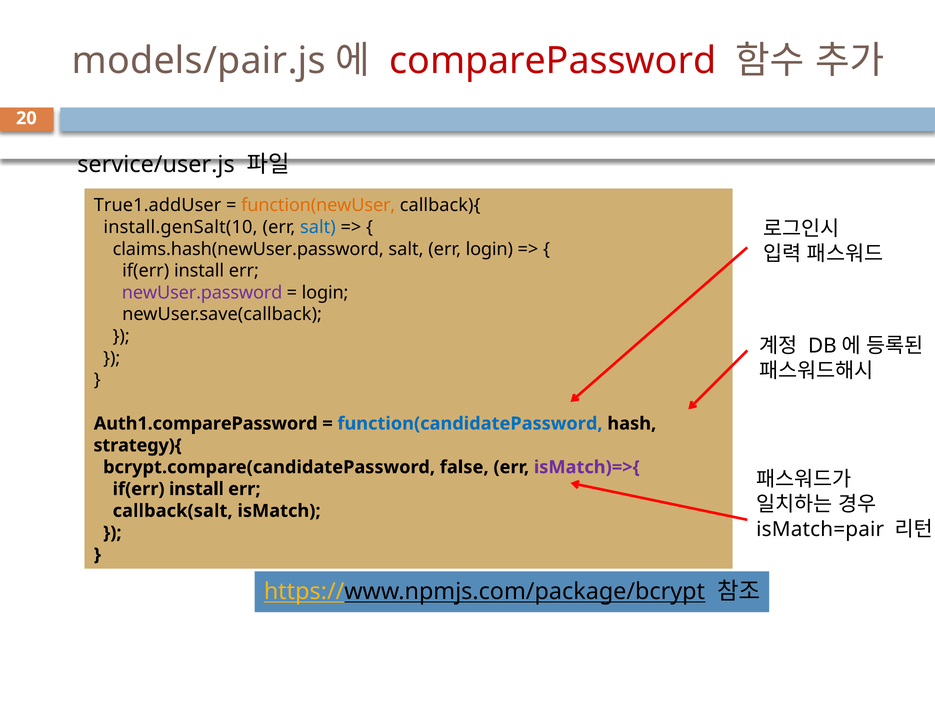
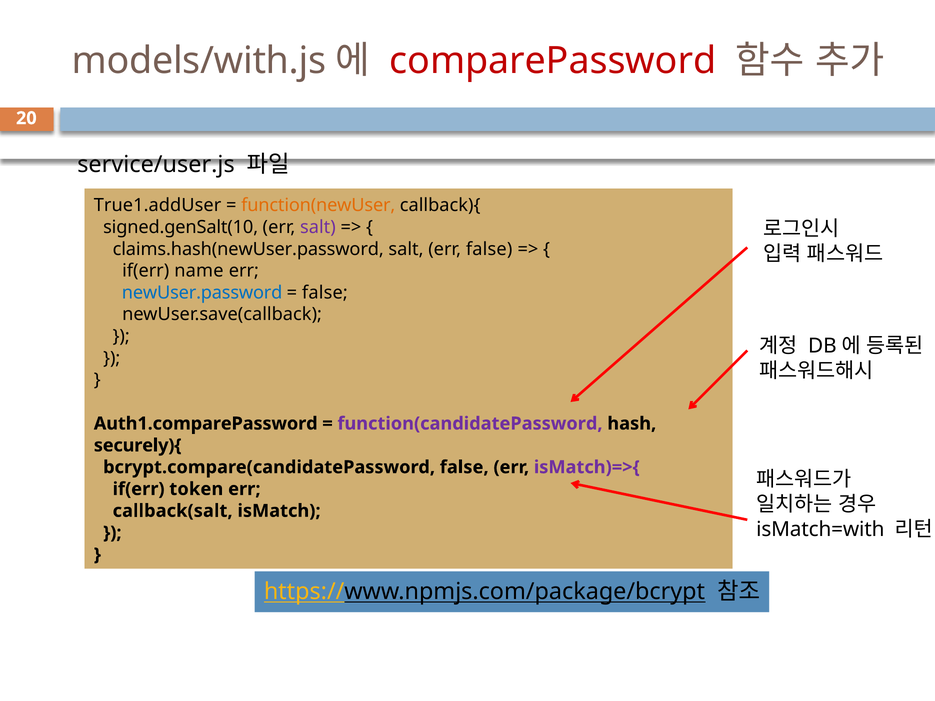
models/pair.js: models/pair.js -> models/with.js
install.genSalt(10: install.genSalt(10 -> signed.genSalt(10
salt at (318, 227) colour: blue -> purple
err login: login -> false
install at (199, 271): install -> name
newUser.password colour: purple -> blue
login at (325, 293): login -> false
function(candidatePassword colour: blue -> purple
strategy){: strategy){ -> securely){
install at (196, 489): install -> token
isMatch=pair: isMatch=pair -> isMatch=with
